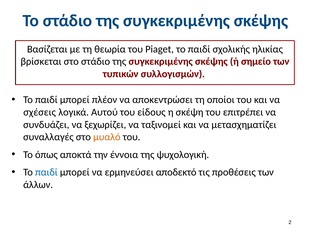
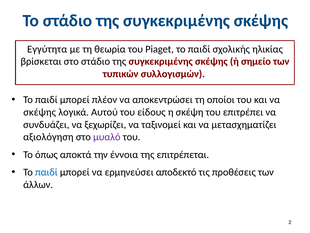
Βασίζεται: Βασίζεται -> Εγγύτητα
σχέσεις at (40, 112): σχέσεις -> σκέψης
συναλλαγές: συναλλαγές -> αξιολόγηση
μυαλό colour: orange -> purple
ψυχολογική: ψυχολογική -> επιτρέπεται
